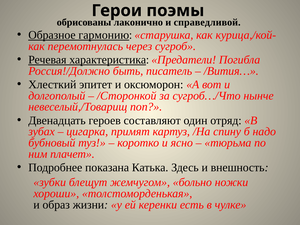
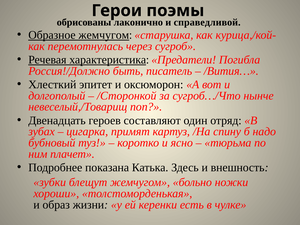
Образное гармонию: гармонию -> жемчугом
